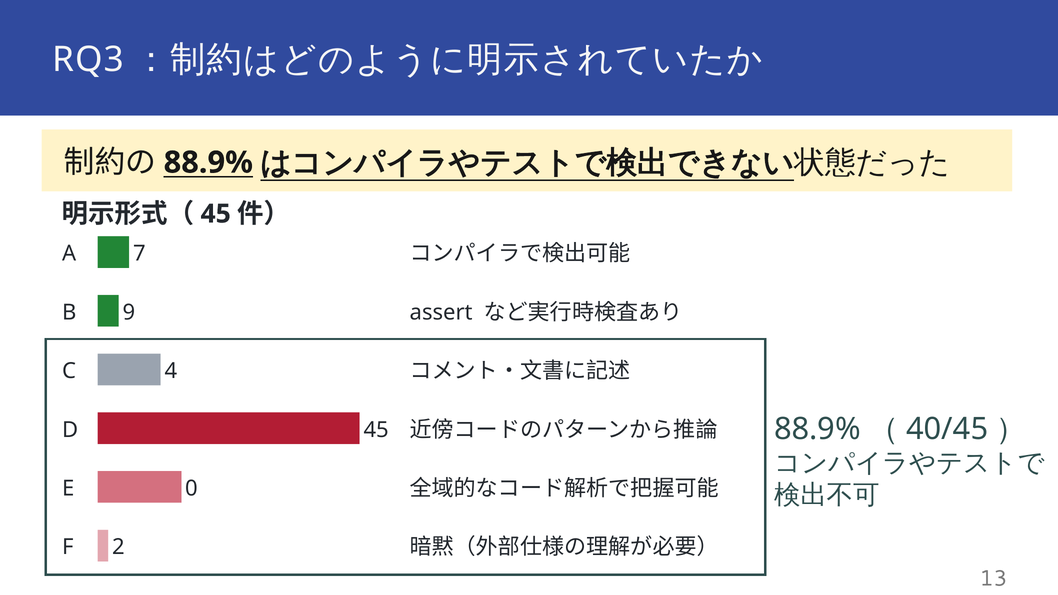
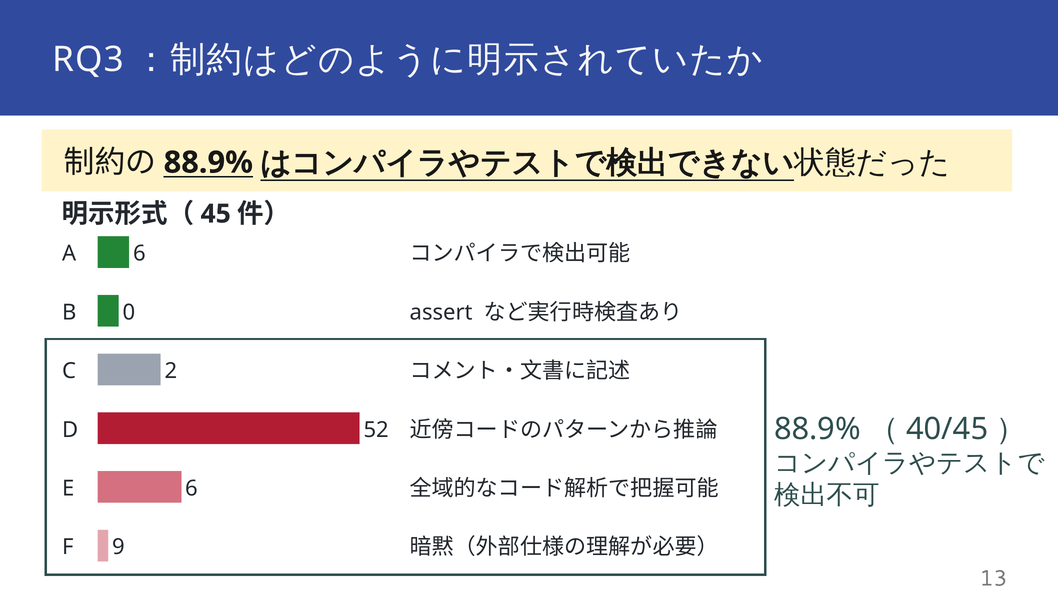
A 7: 7 -> 6
9: 9 -> 0
4: 4 -> 2
D 45: 45 -> 52
E 0: 0 -> 6
2: 2 -> 9
